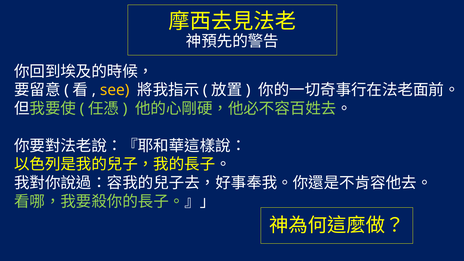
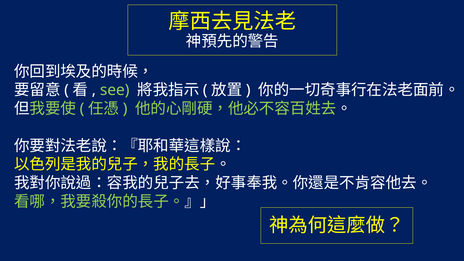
see colour: yellow -> light green
